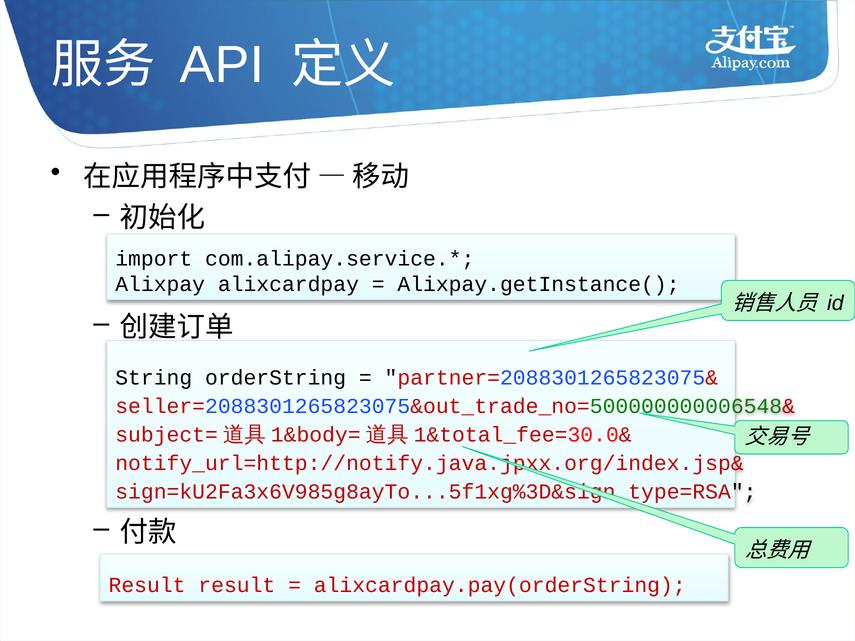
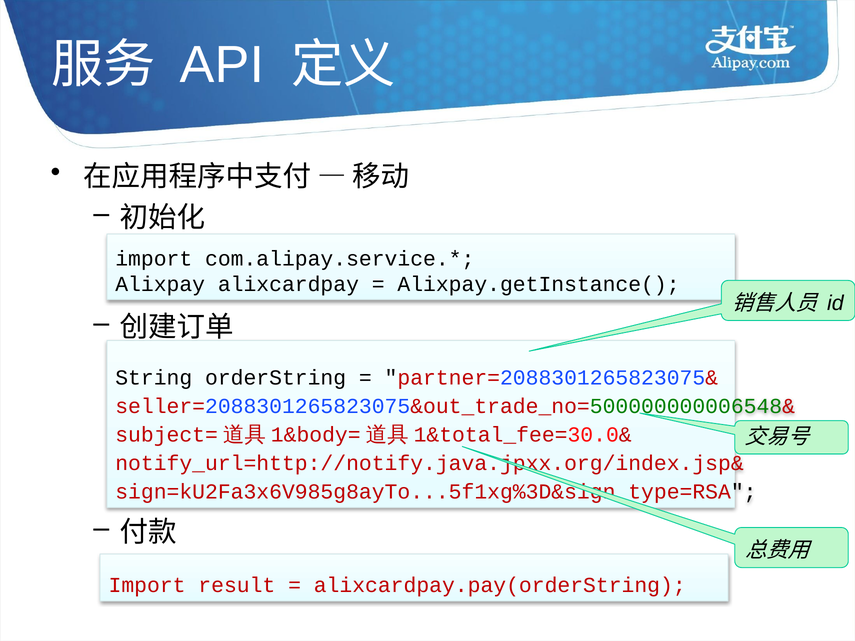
Result at (147, 586): Result -> Import
